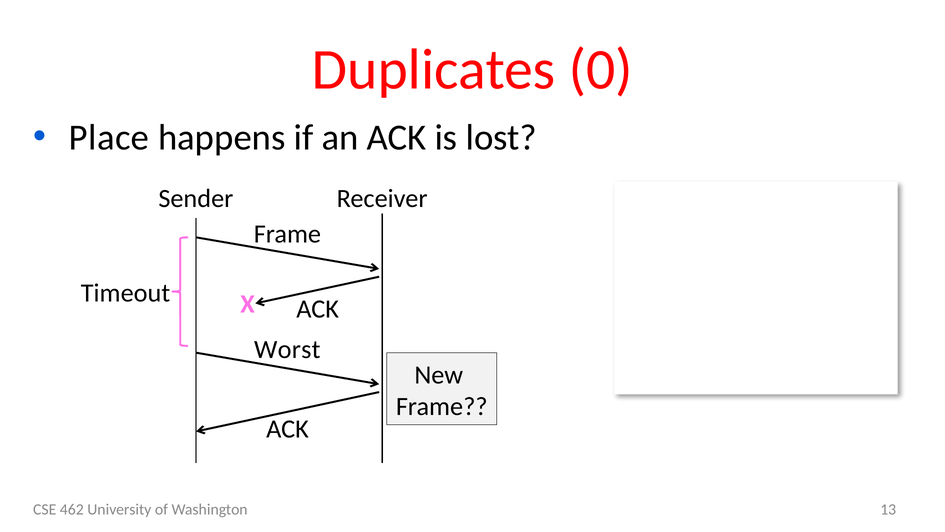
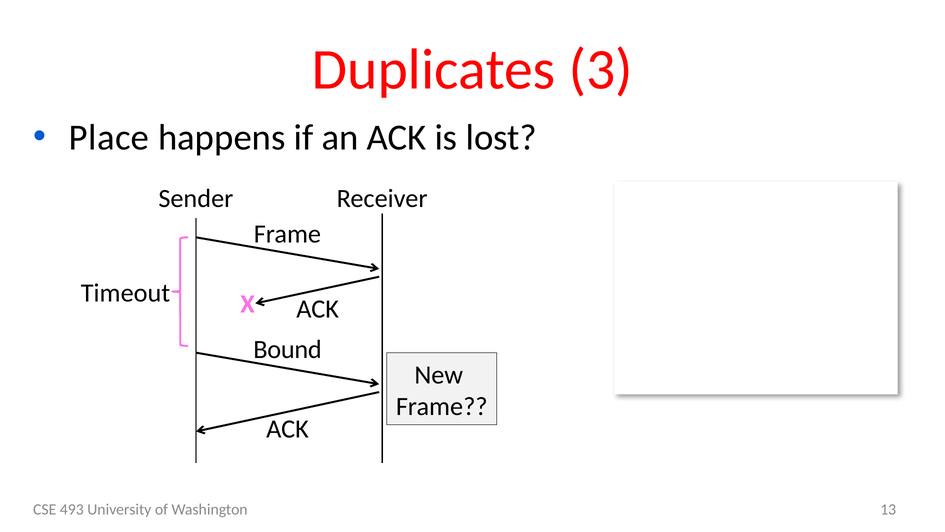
0: 0 -> 3
Worst: Worst -> Bound
462: 462 -> 493
